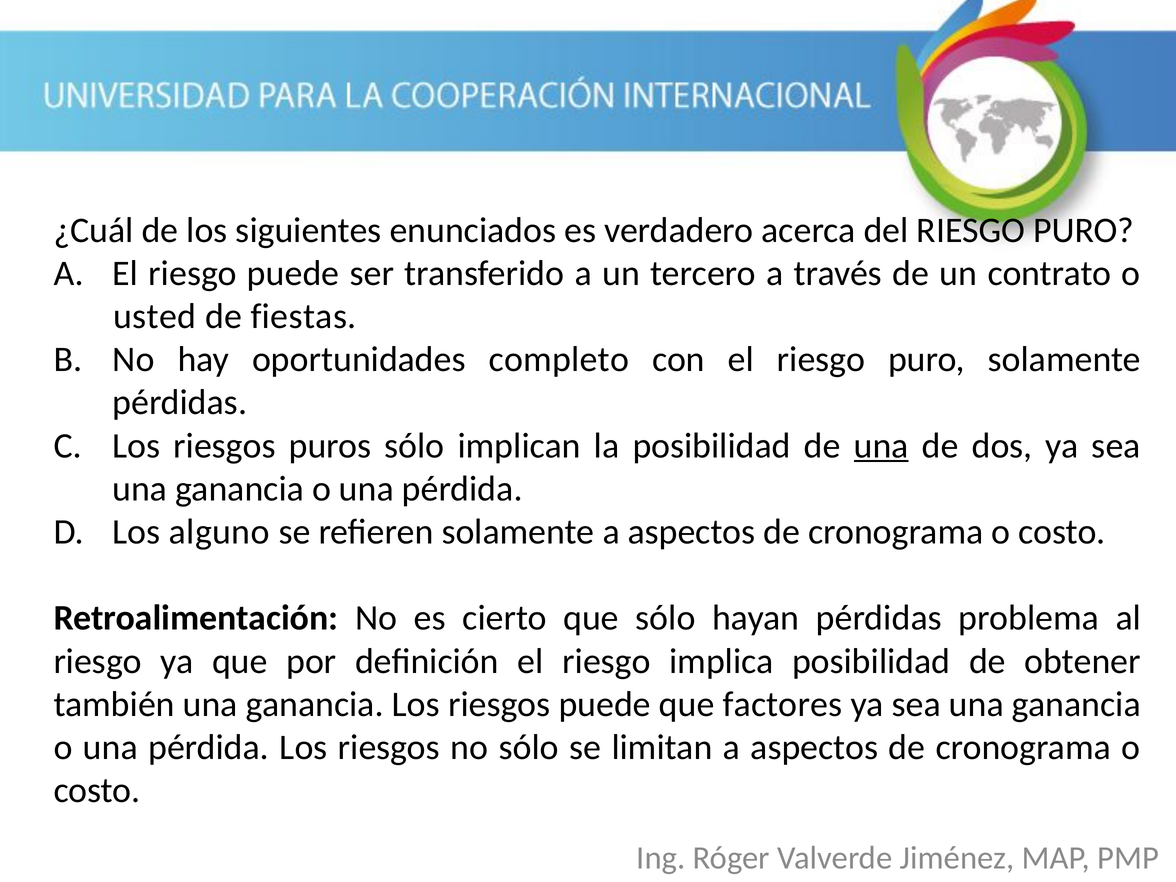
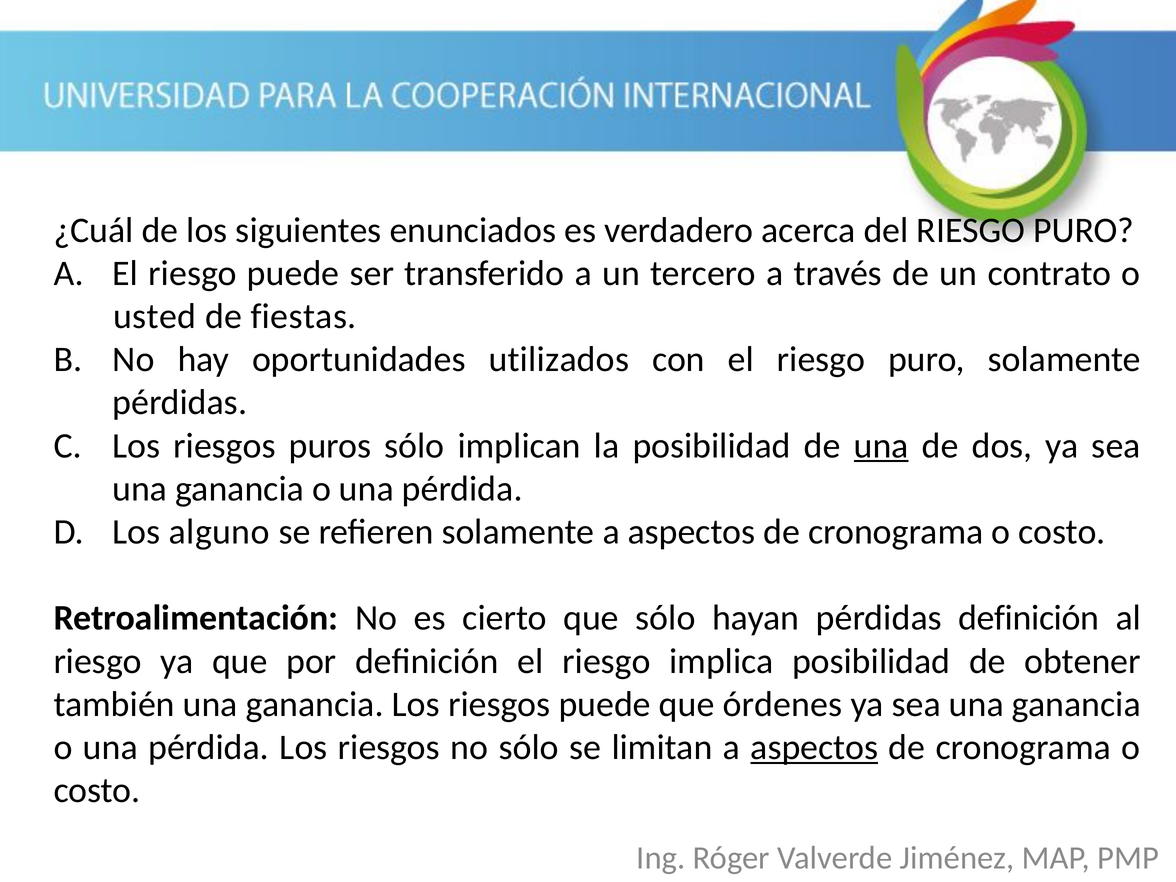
completo: completo -> utilizados
pérdidas problema: problema -> definición
factores: factores -> órdenes
aspectos at (814, 747) underline: none -> present
